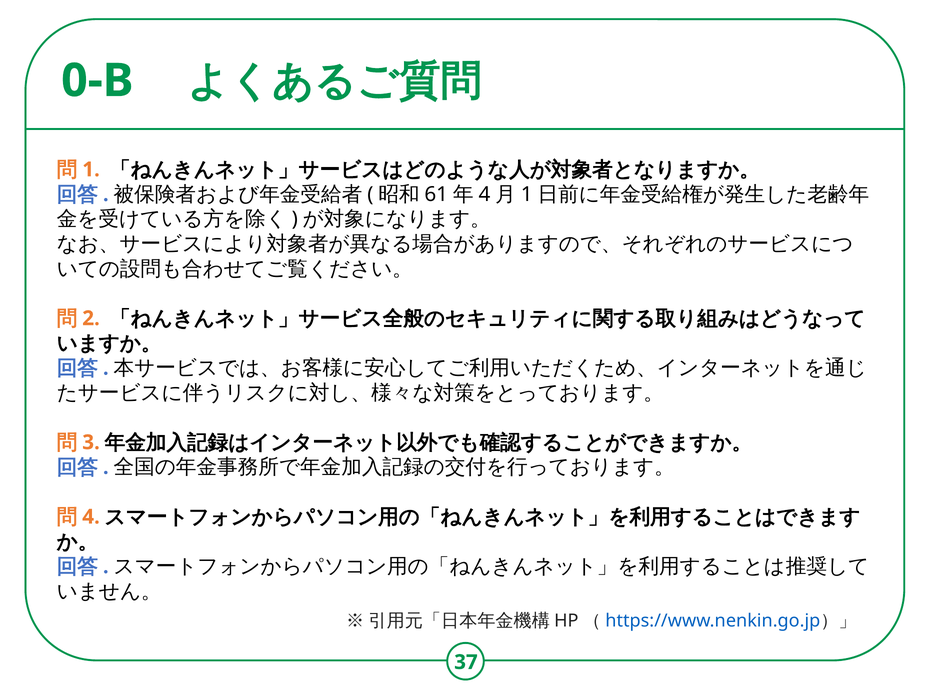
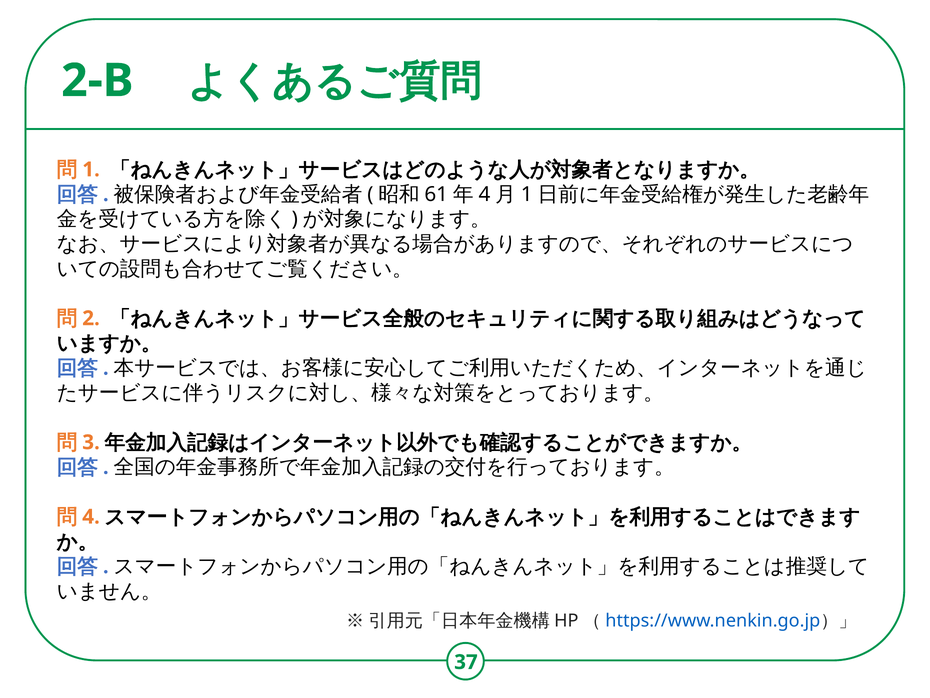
0-B: 0-B -> 2-B
